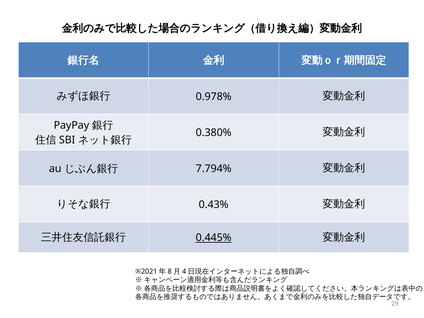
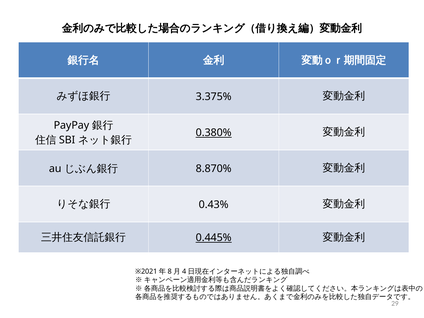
0.978%: 0.978% -> 3.375%
0.380% underline: none -> present
7.794%: 7.794% -> 8.870%
